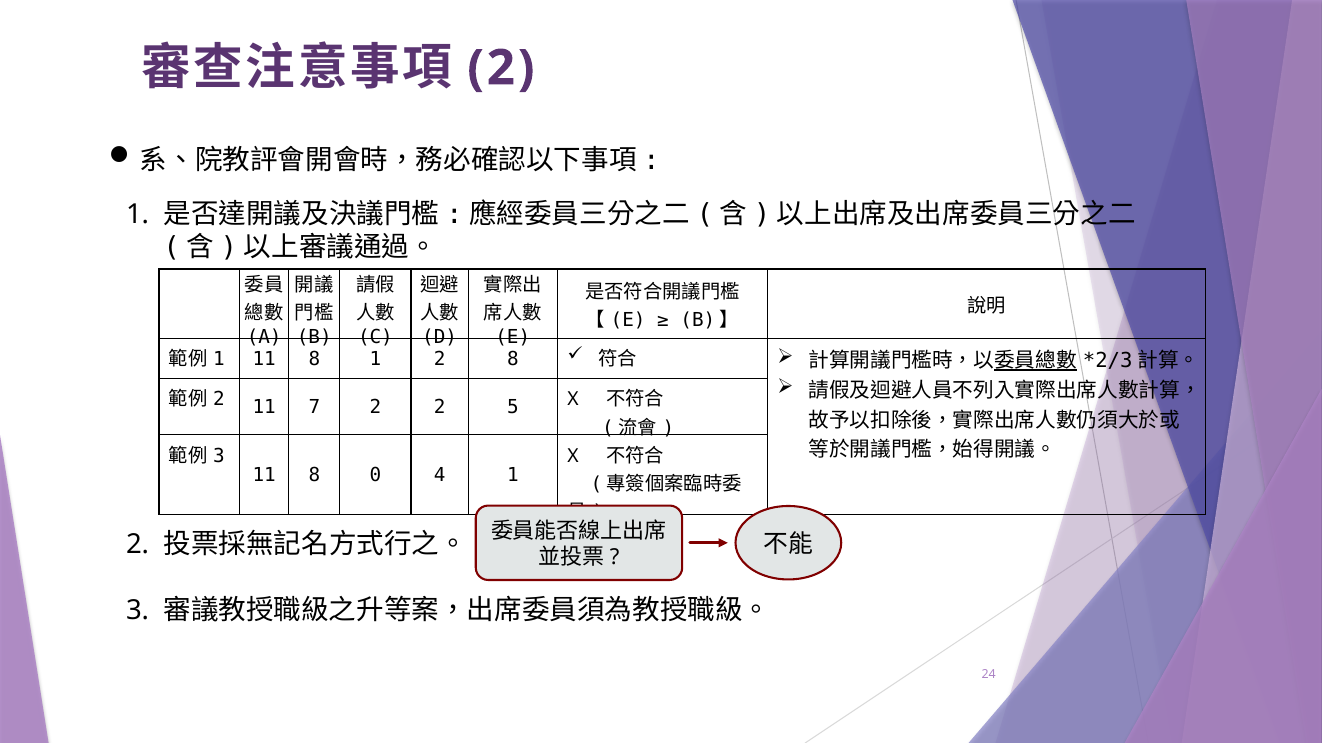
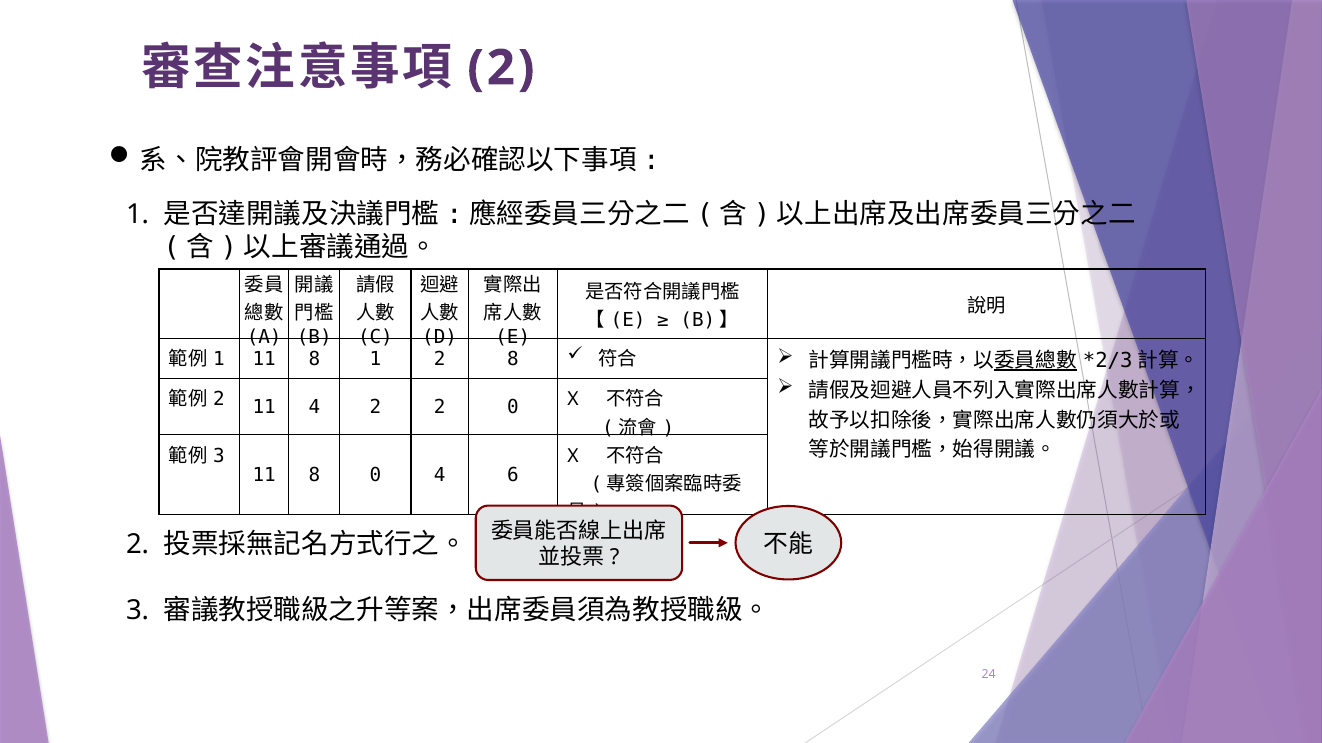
11 7: 7 -> 4
2 5: 5 -> 0
4 1: 1 -> 6
